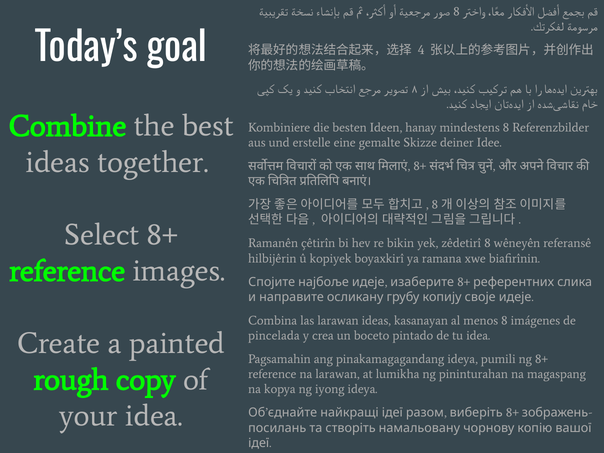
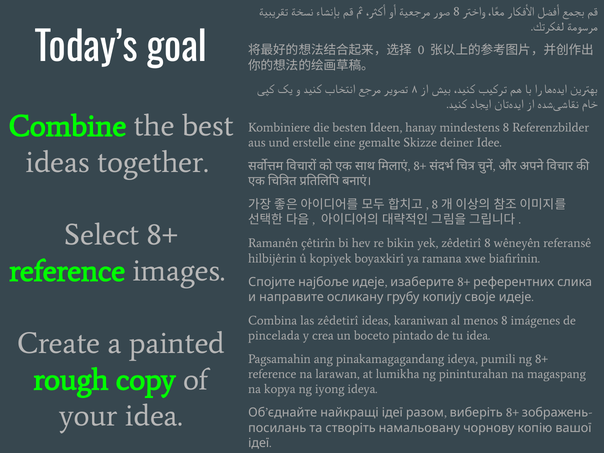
4: 4 -> 0
las larawan: larawan -> zêdetirî
kasanayan: kasanayan -> karaniwan
